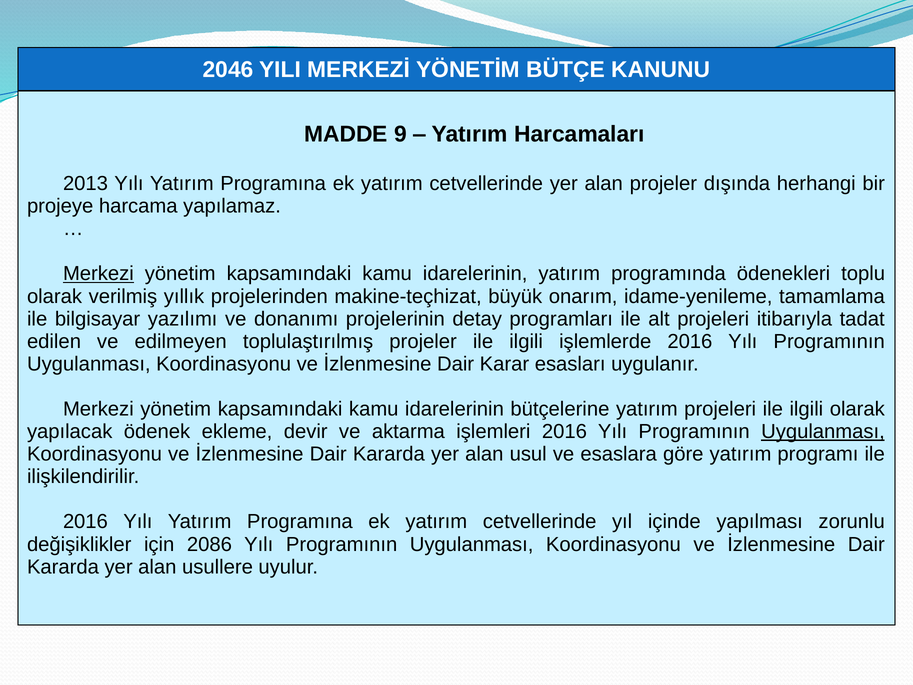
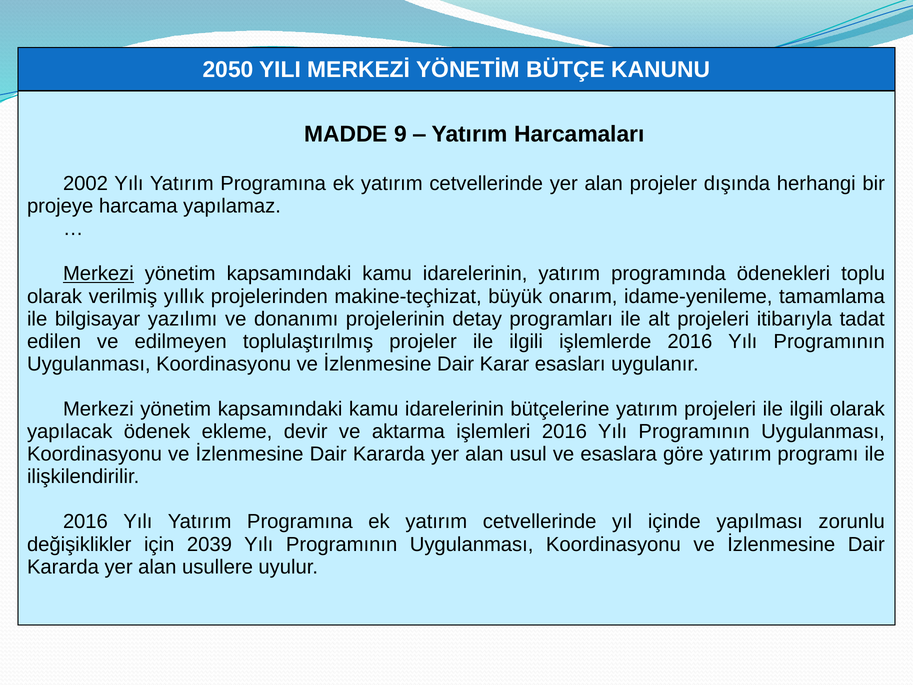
2046: 2046 -> 2050
2013: 2013 -> 2002
Uygulanması at (823, 431) underline: present -> none
2086: 2086 -> 2039
